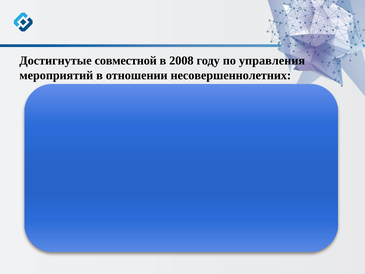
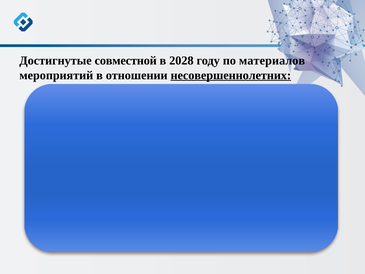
2008: 2008 -> 2028
управления: управления -> материалов
несовершеннолетних underline: none -> present
